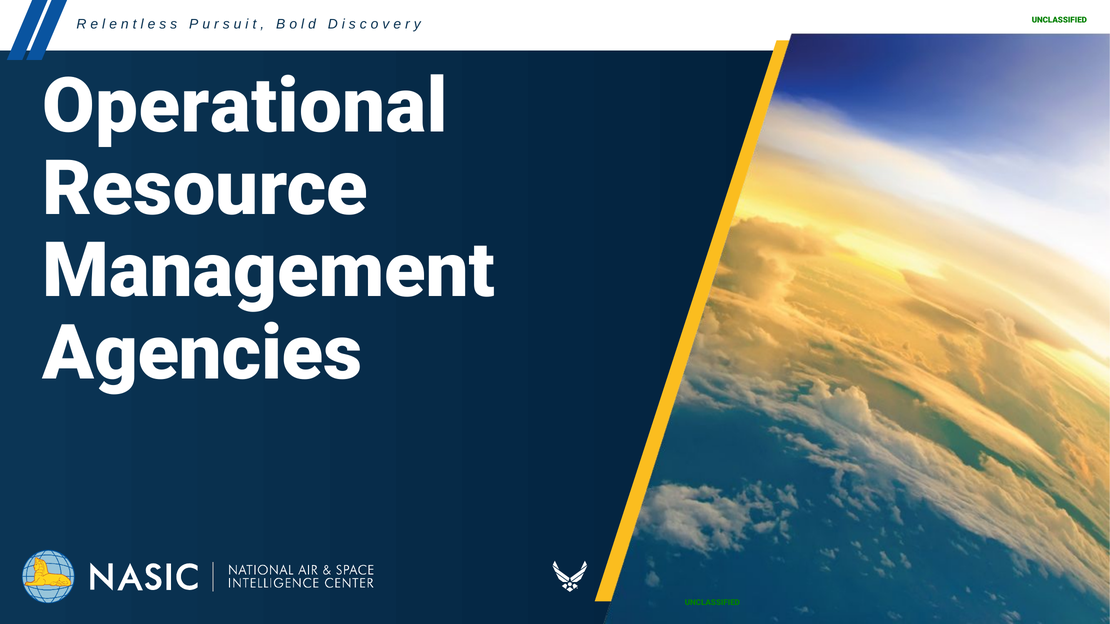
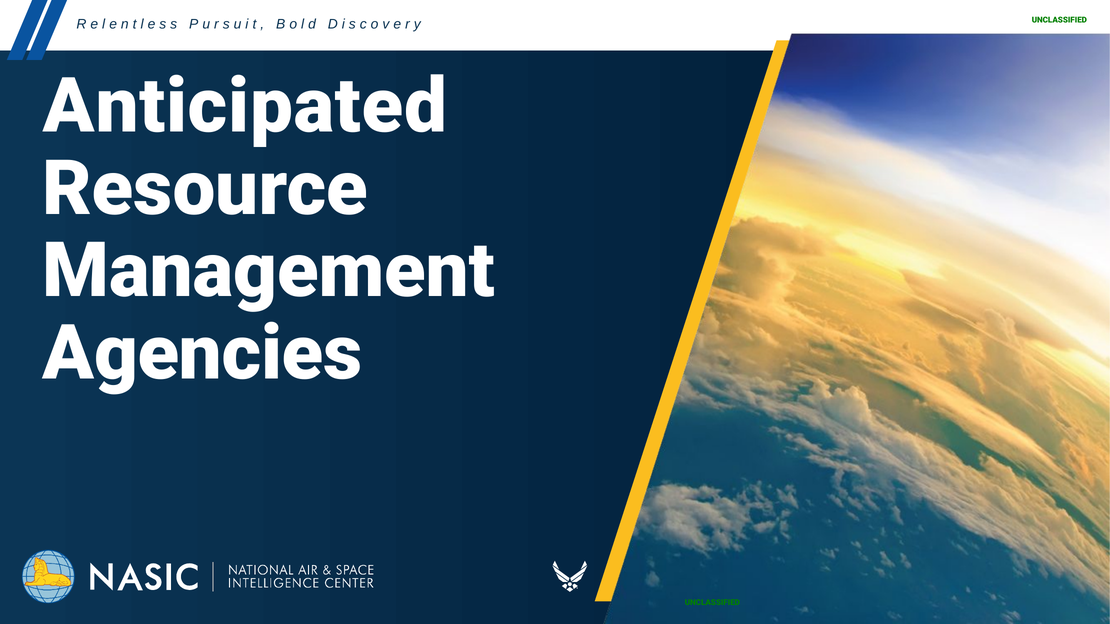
Operational: Operational -> Anticipated
